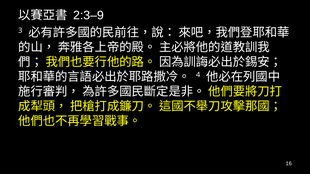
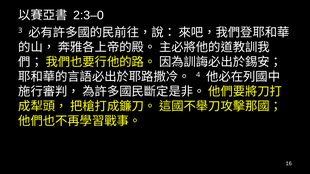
2:3–9: 2:3–9 -> 2:3–0
